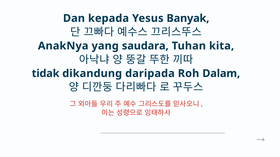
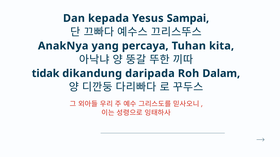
Banyak: Banyak -> Sampai
saudara: saudara -> percaya
